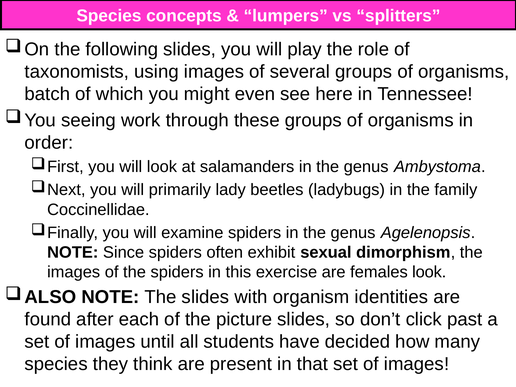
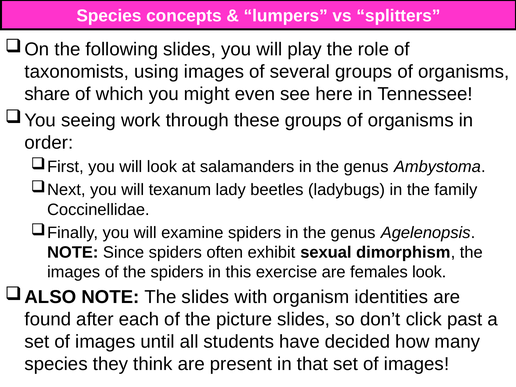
batch: batch -> share
primarily: primarily -> texanum
